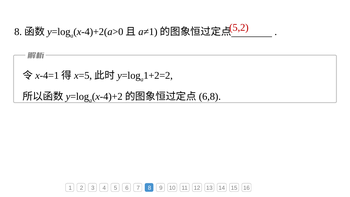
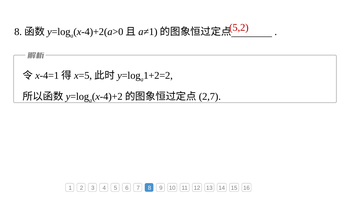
6,8: 6,8 -> 2,7
